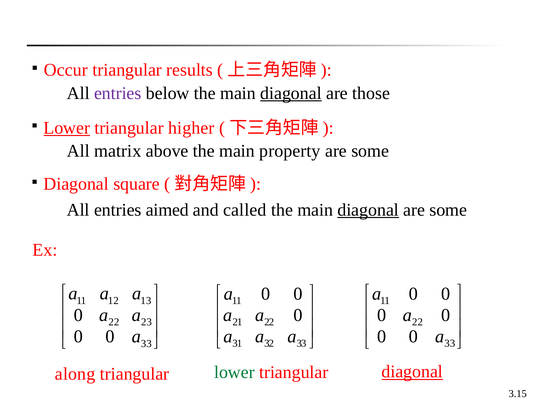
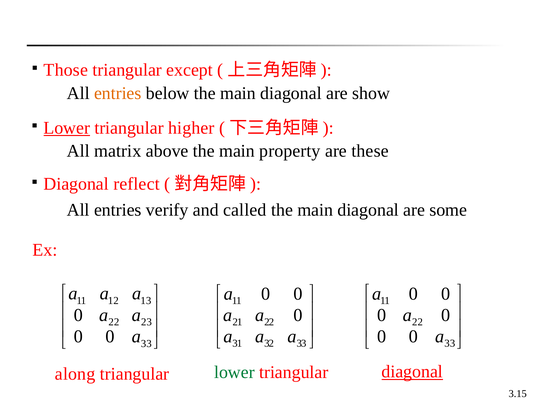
Occur: Occur -> Those
results: results -> except
entries at (118, 93) colour: purple -> orange
diagonal at (291, 93) underline: present -> none
those: those -> show
some at (370, 151): some -> these
square: square -> reflect
aimed: aimed -> verify
diagonal at (368, 210) underline: present -> none
